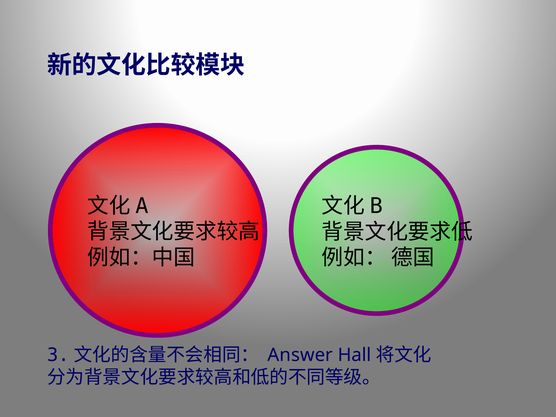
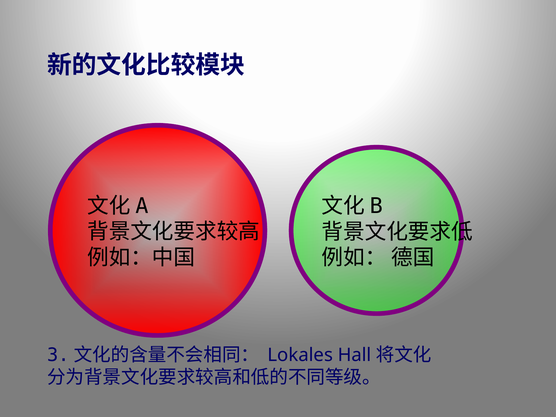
Answer: Answer -> Lokales
